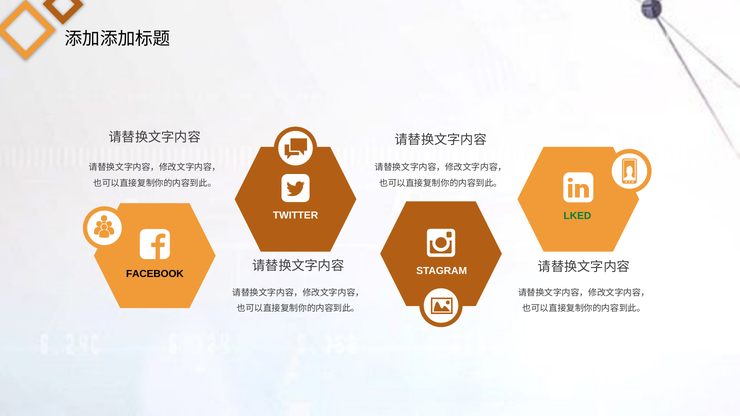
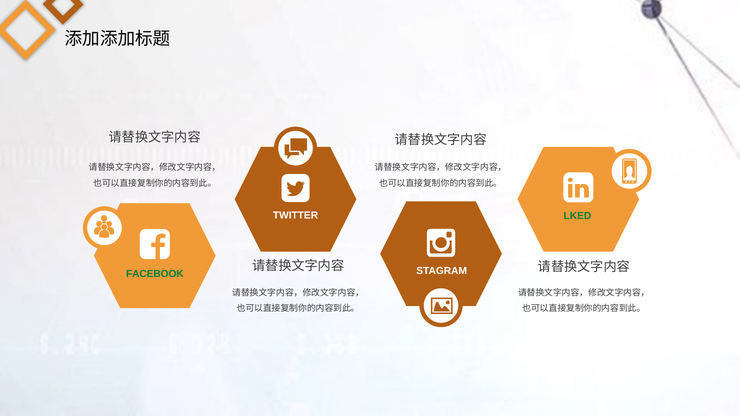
FACEBOOK colour: black -> green
